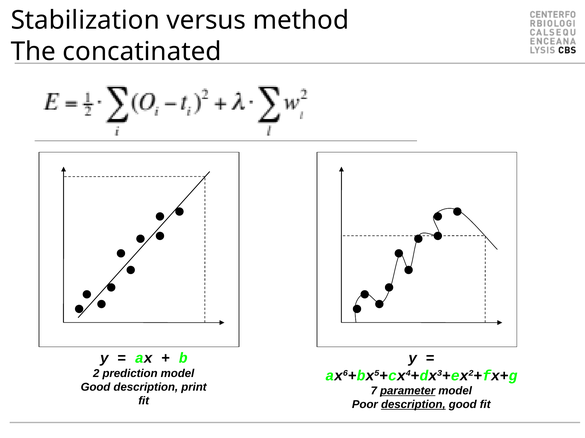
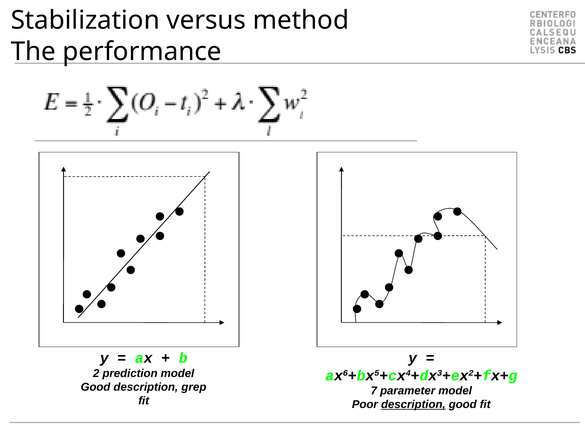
concatinated: concatinated -> performance
print: print -> grep
parameter underline: present -> none
